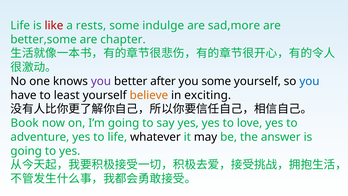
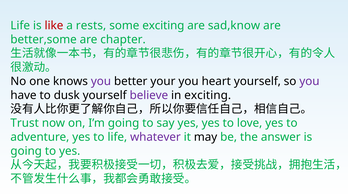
some indulge: indulge -> exciting
sad,more: sad,more -> sad,know
after: after -> your
you some: some -> heart
you at (309, 81) colour: blue -> purple
least: least -> dusk
believe colour: orange -> purple
Book: Book -> Trust
whatever colour: black -> purple
